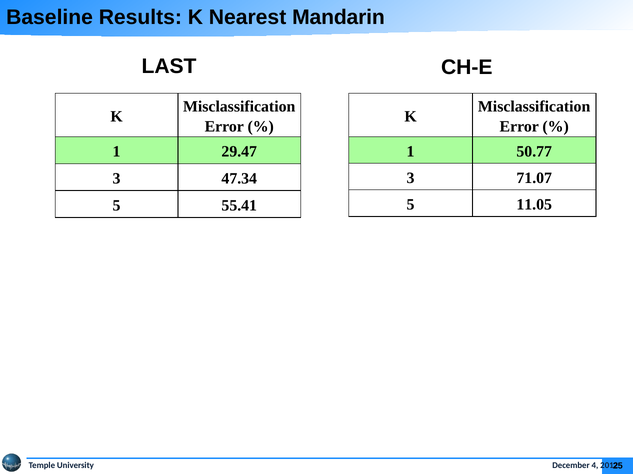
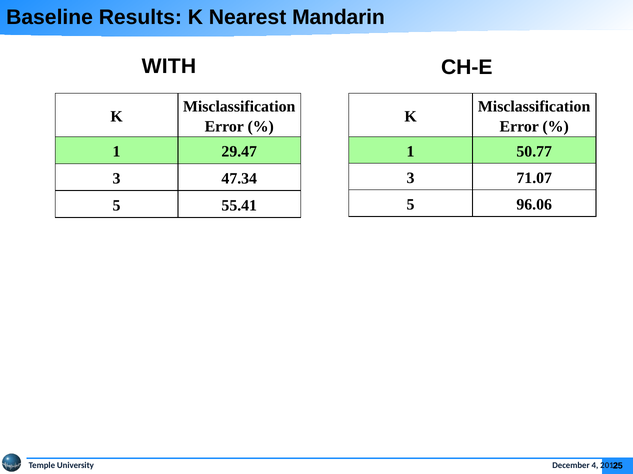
LAST: LAST -> WITH
11.05: 11.05 -> 96.06
